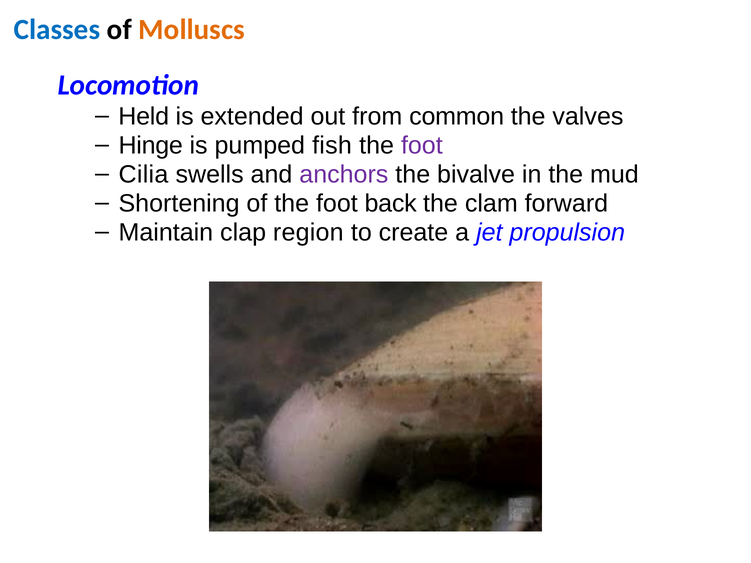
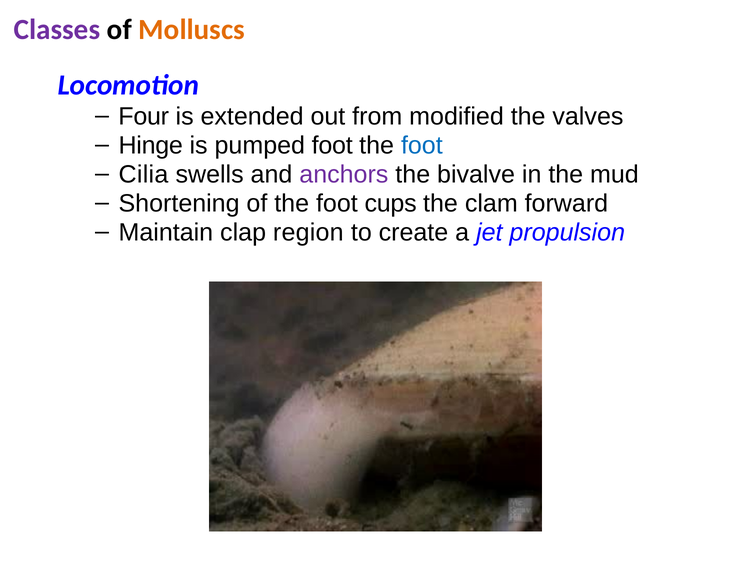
Classes colour: blue -> purple
Held: Held -> Four
common: common -> modified
pumped fish: fish -> foot
foot at (422, 146) colour: purple -> blue
back: back -> cups
